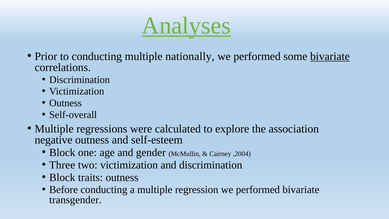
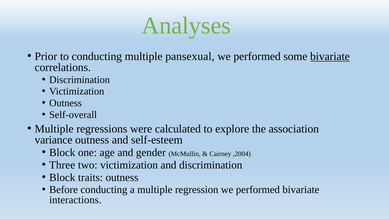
Analyses underline: present -> none
nationally: nationally -> pansexual
negative: negative -> variance
transgender: transgender -> interactions
